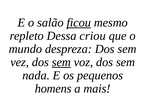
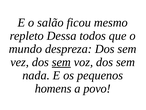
ficou underline: present -> none
criou: criou -> todos
mais: mais -> povo
